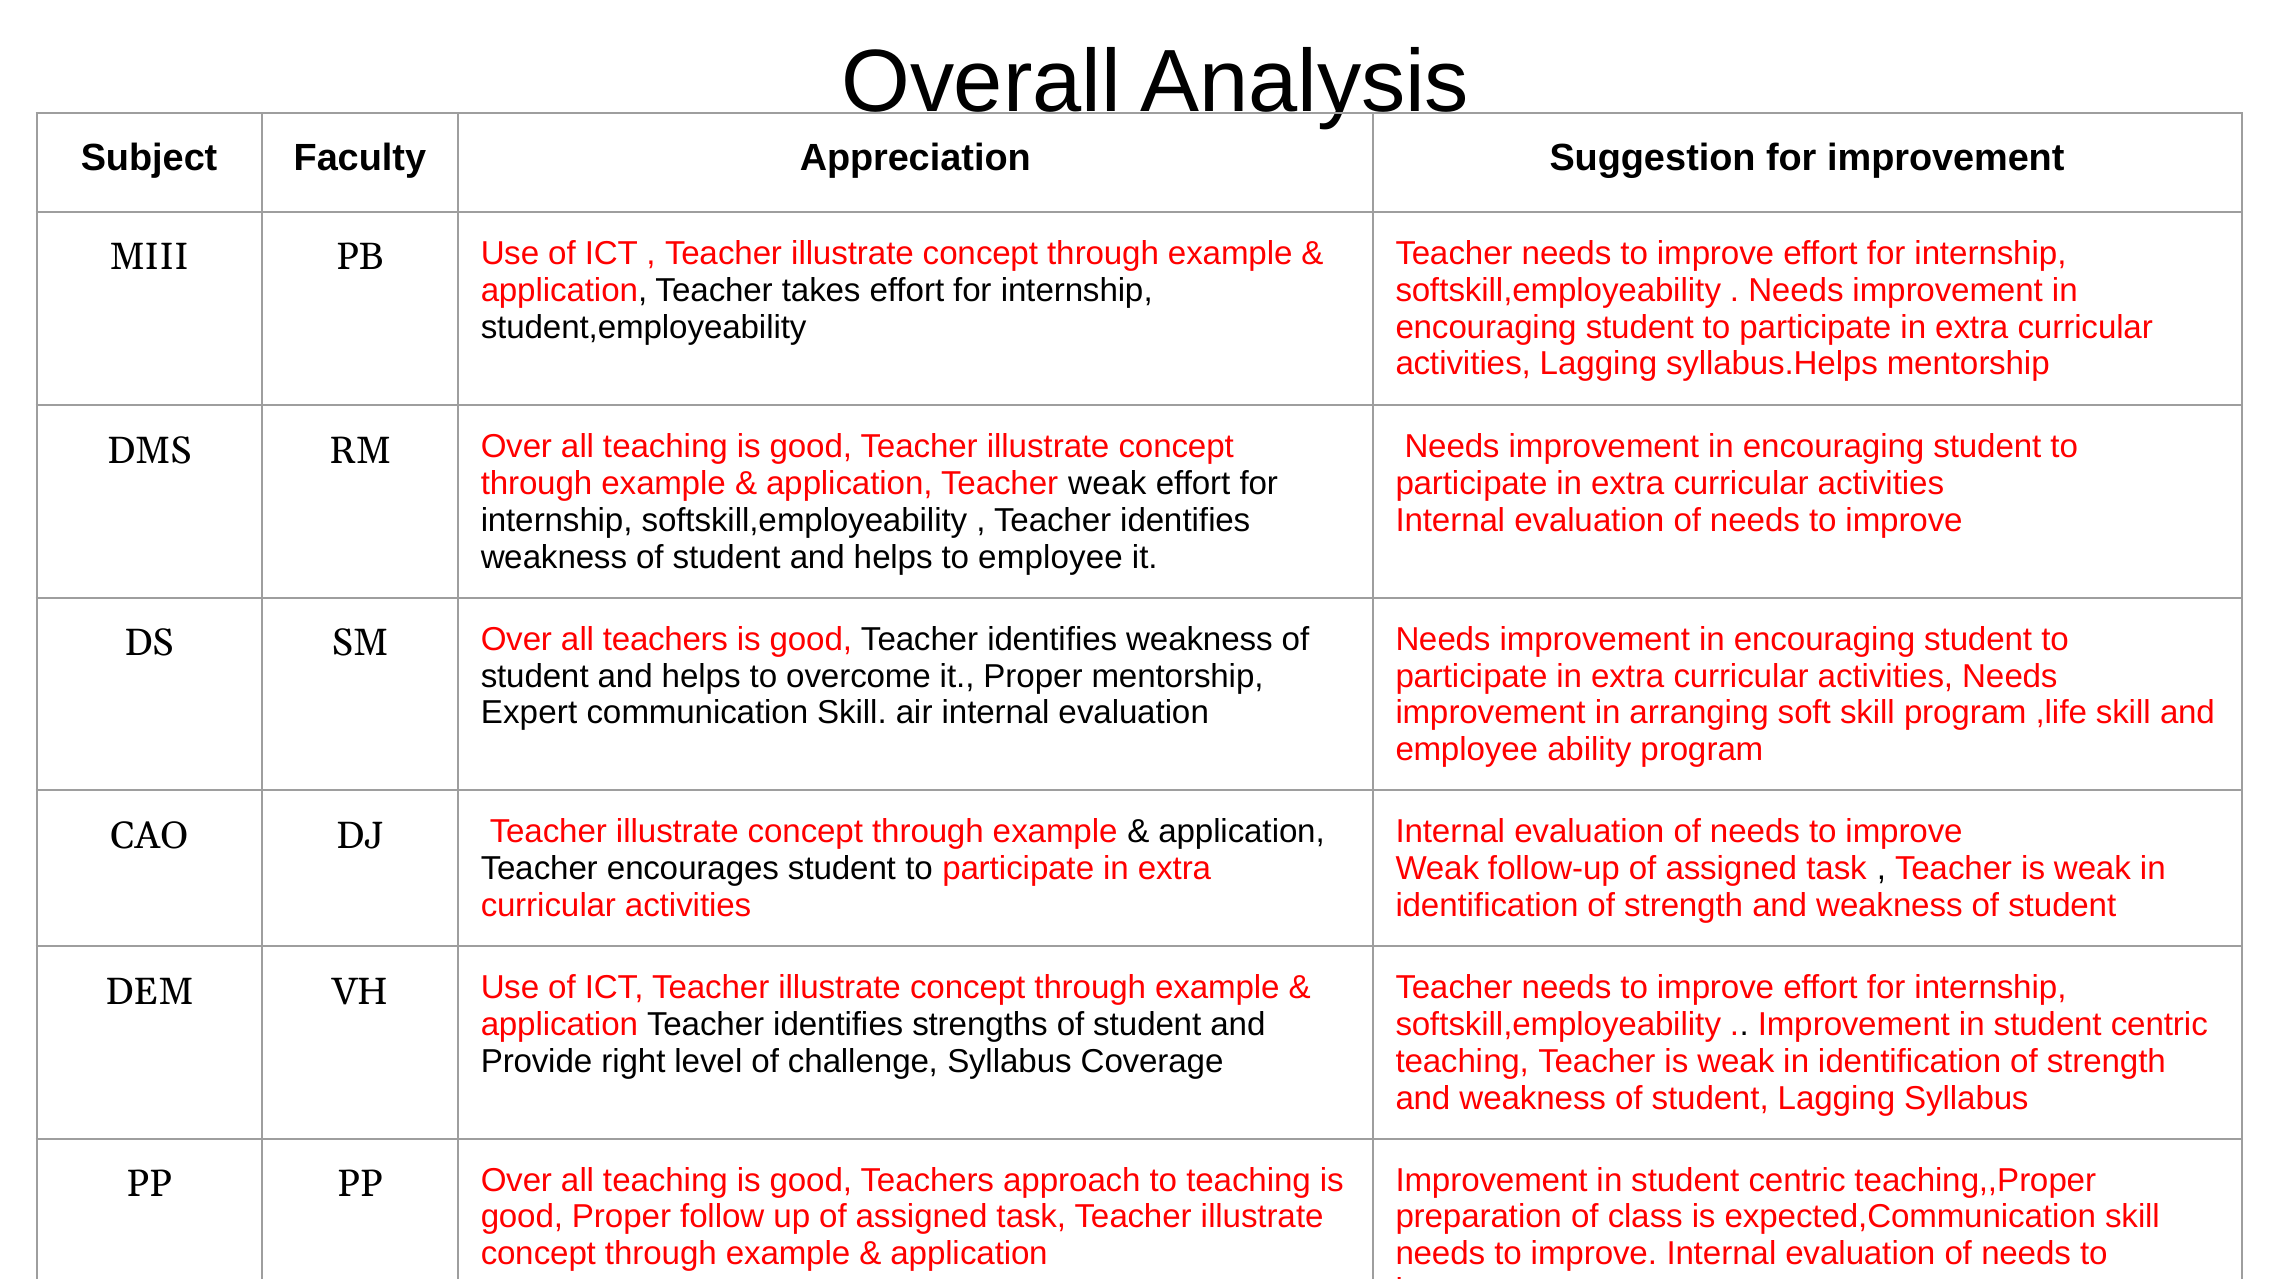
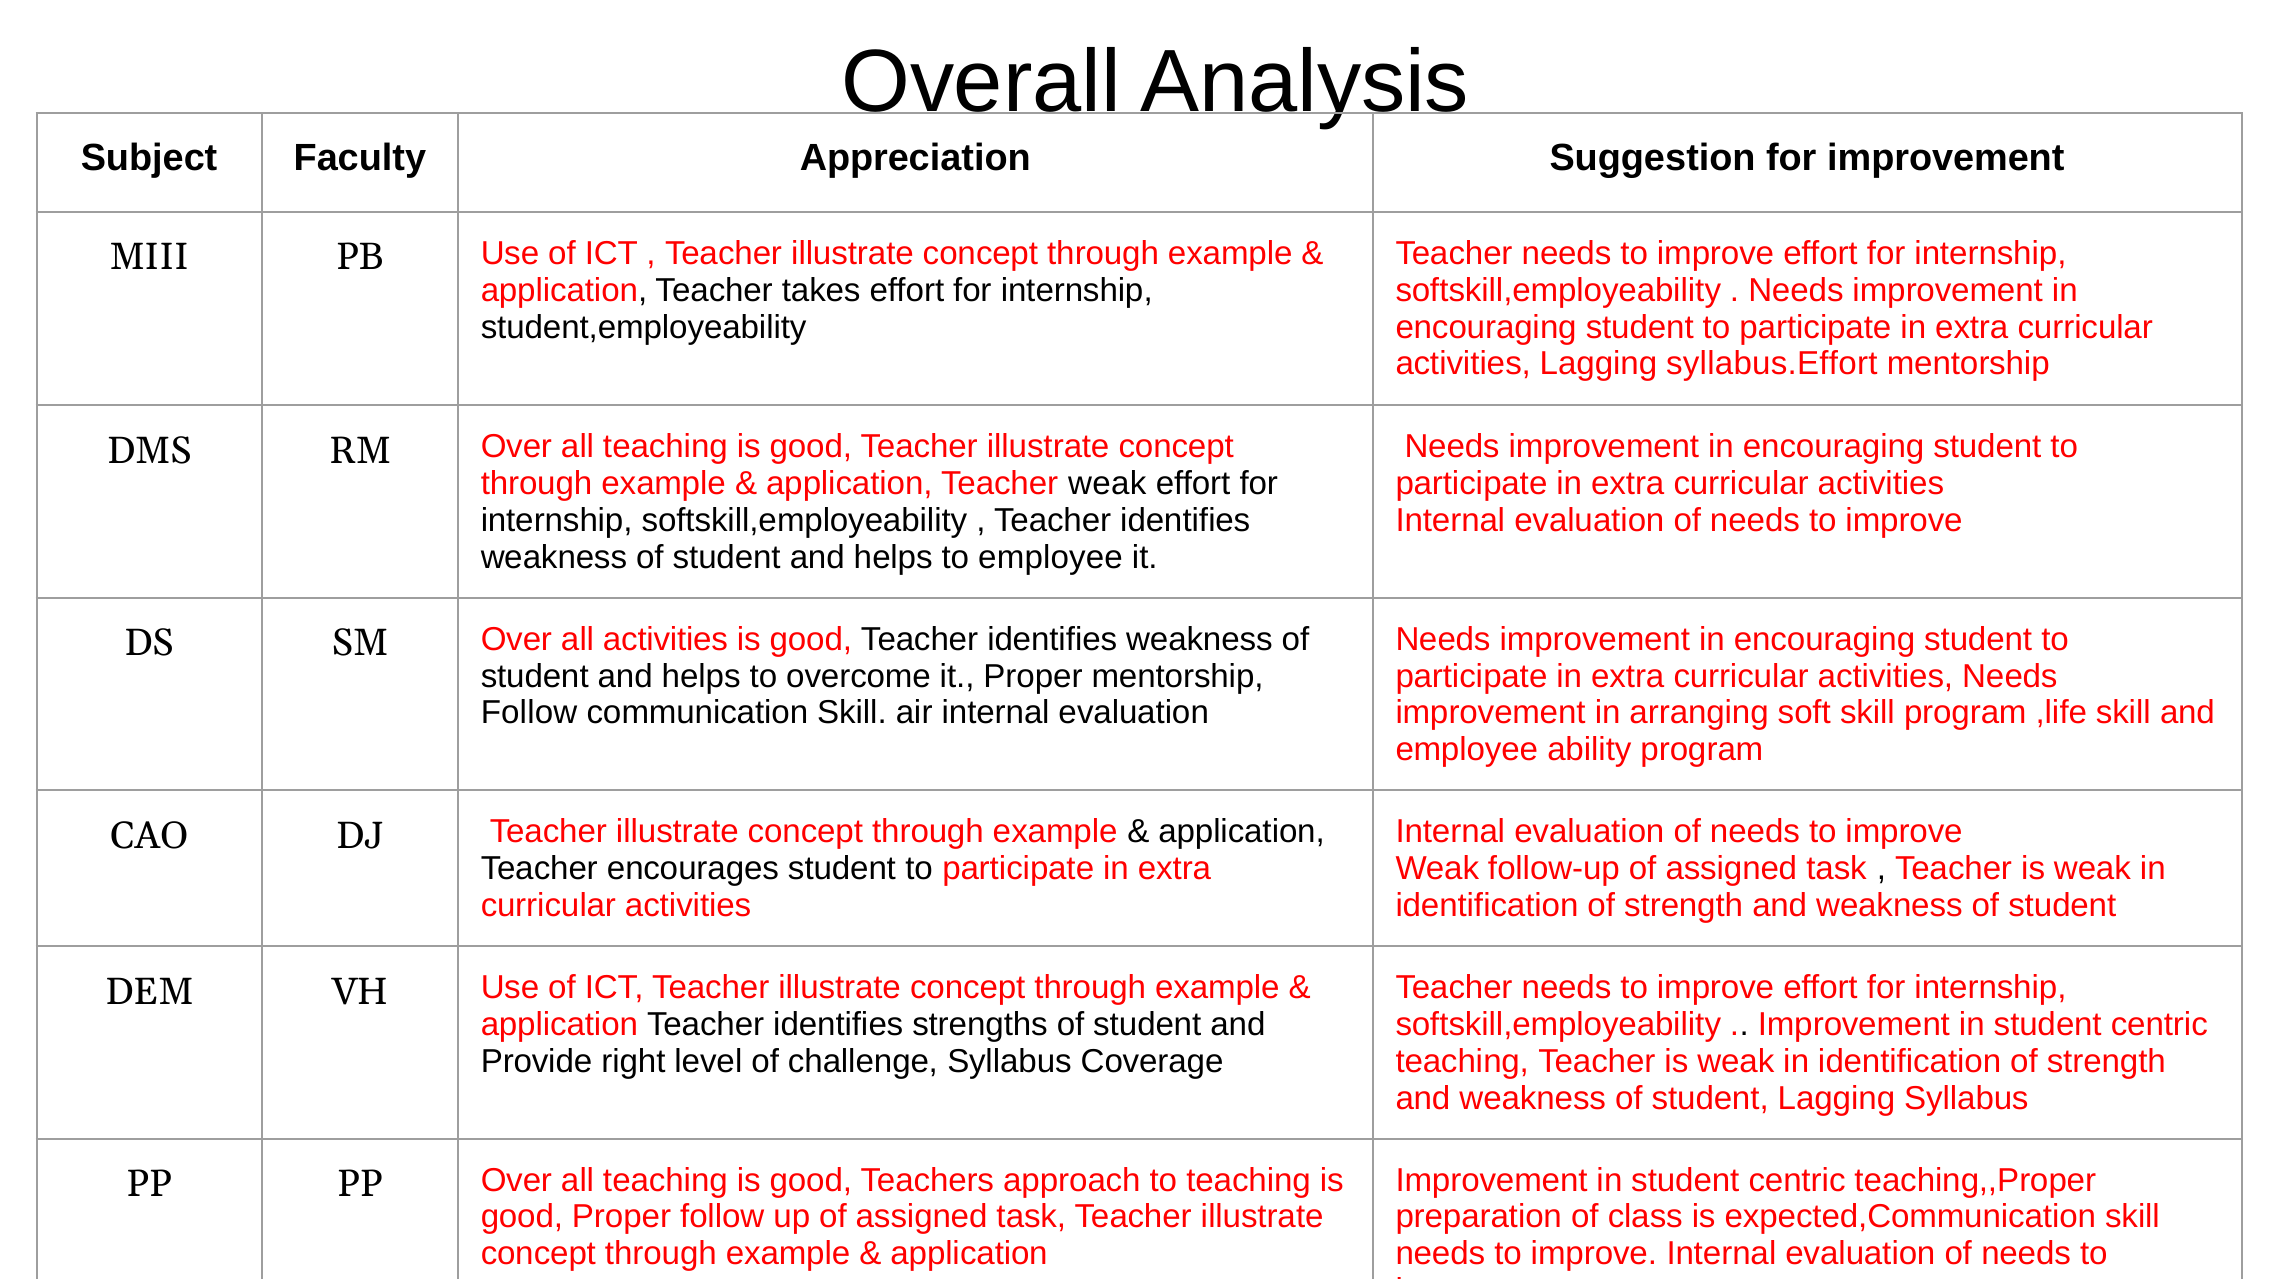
syllabus.Helps: syllabus.Helps -> syllabus.Effort
all teachers: teachers -> activities
Expert at (529, 713): Expert -> Follow
